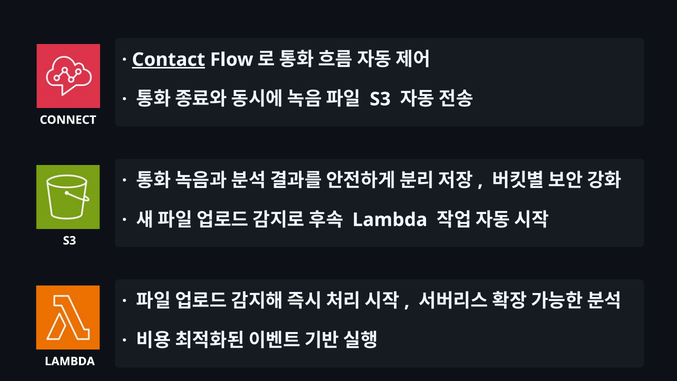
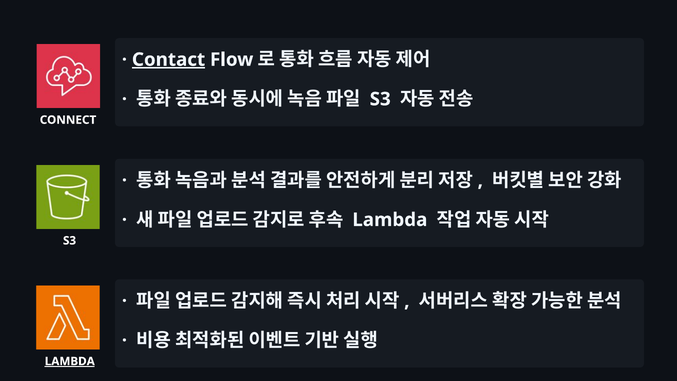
LAMBDA at (70, 361) underline: none -> present
